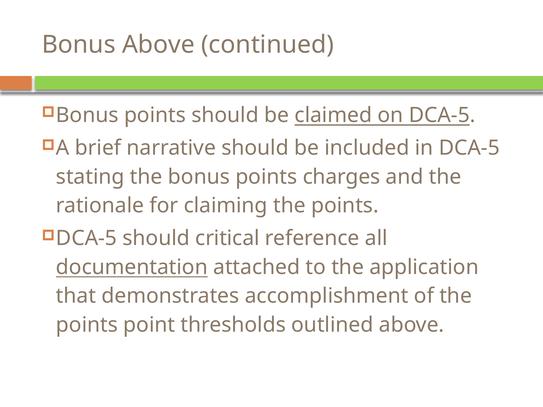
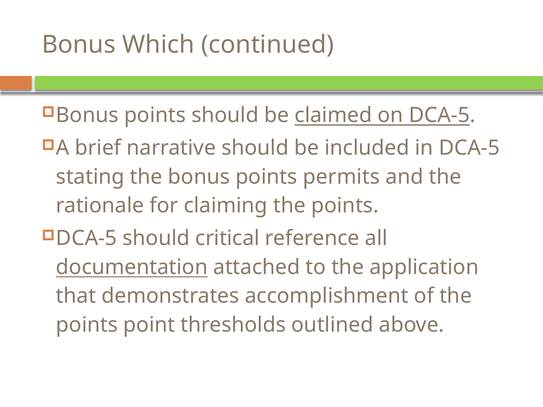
Bonus Above: Above -> Which
charges: charges -> permits
